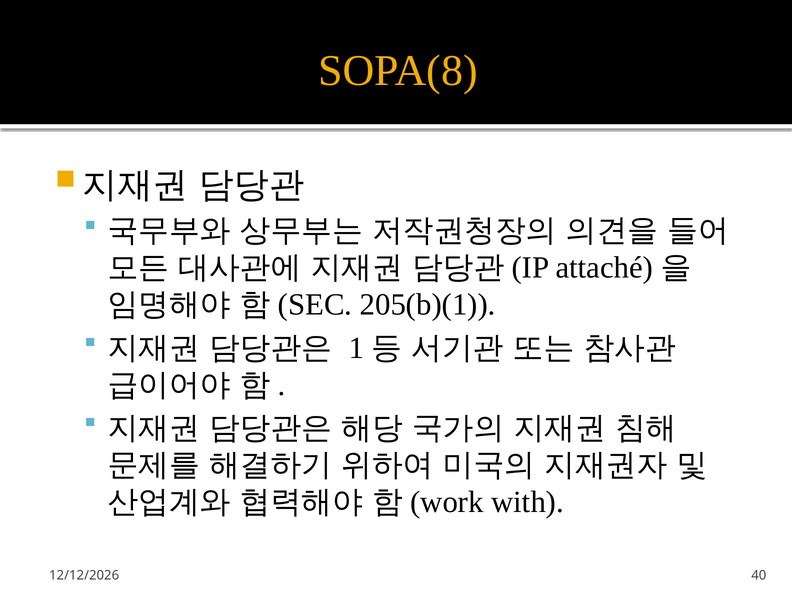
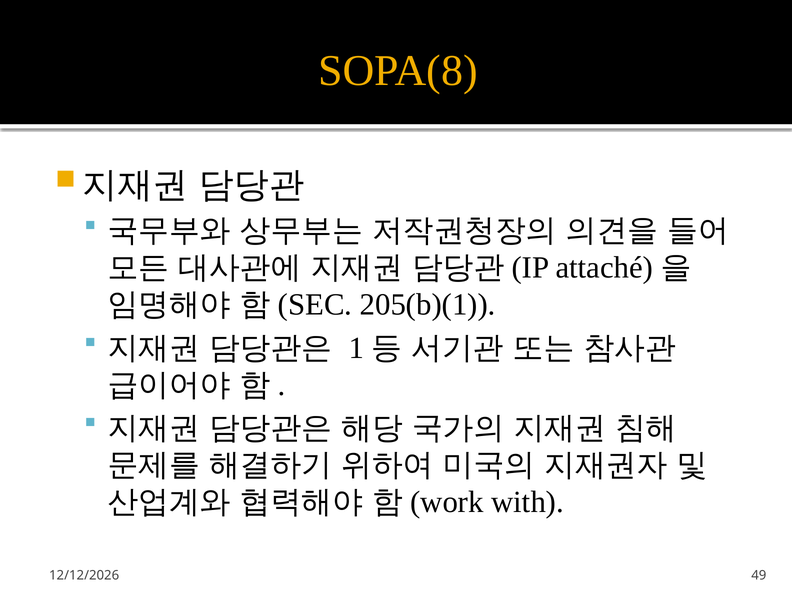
40: 40 -> 49
